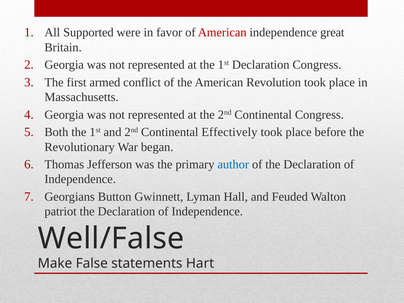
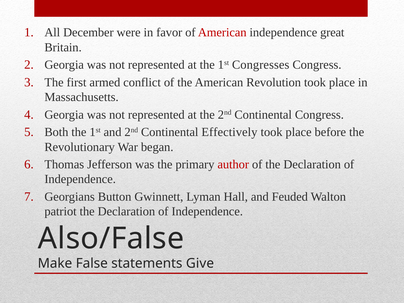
Supported: Supported -> December
1st Declaration: Declaration -> Congresses
author colour: blue -> red
Well/False: Well/False -> Also/False
Hart: Hart -> Give
